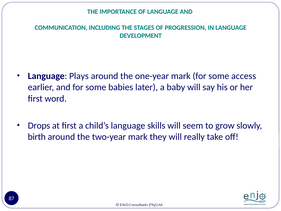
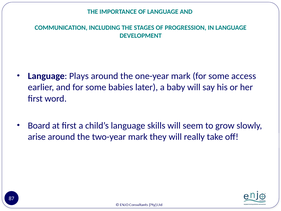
Drops: Drops -> Board
birth: birth -> arise
